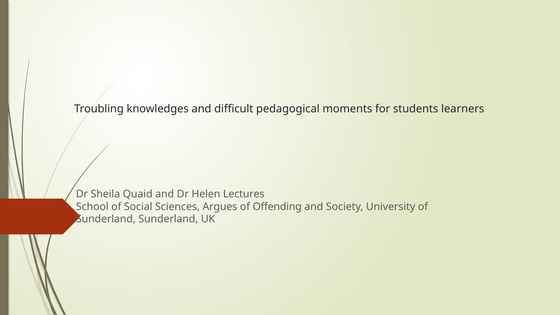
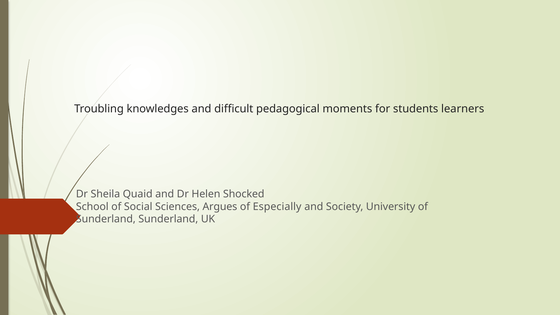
Lectures: Lectures -> Shocked
Offending: Offending -> Especially
